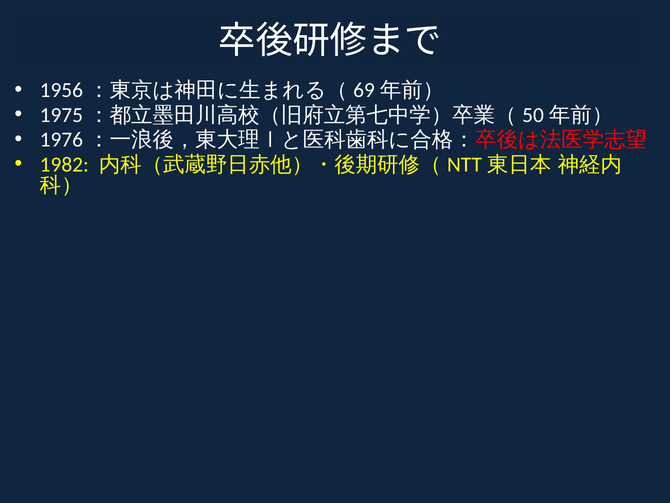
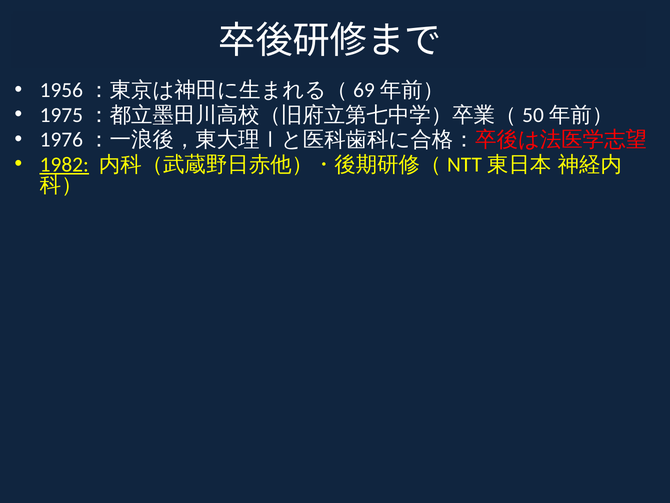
1982 underline: none -> present
